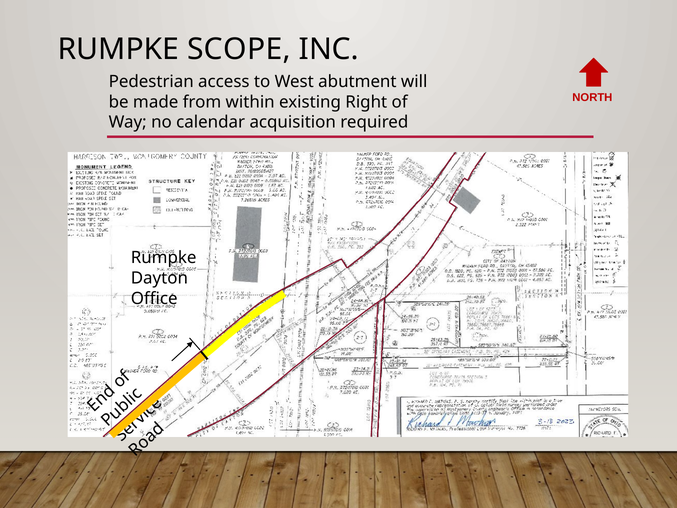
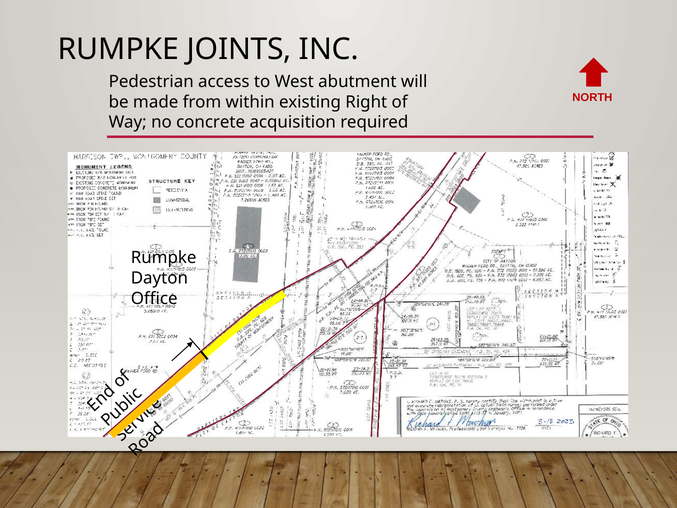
SCOPE: SCOPE -> JOINTS
calendar: calendar -> concrete
